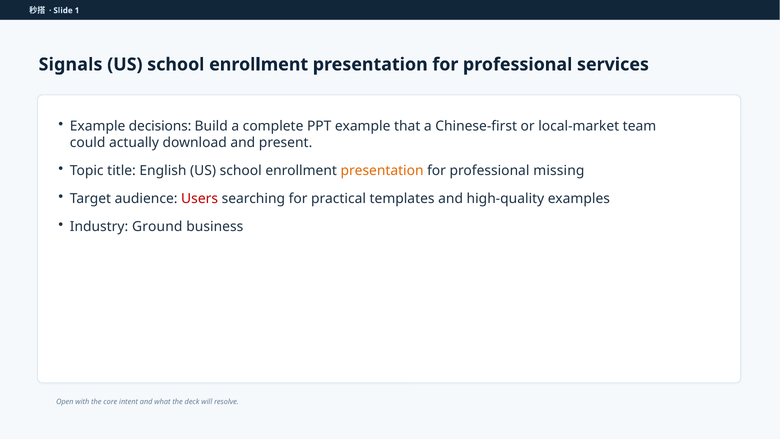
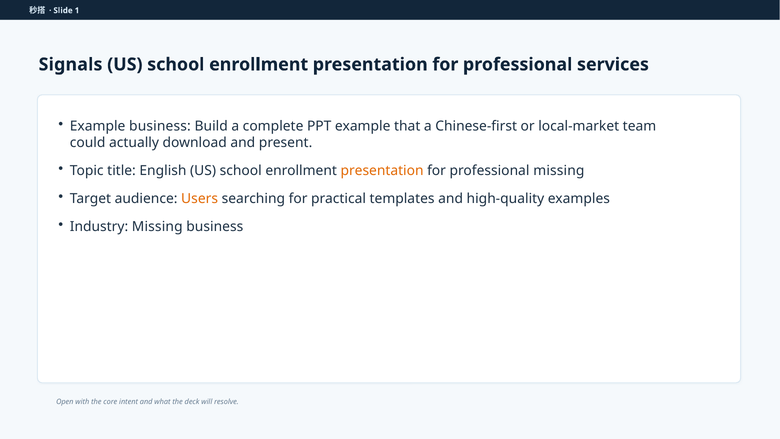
Example decisions: decisions -> business
Users colour: red -> orange
Industry Ground: Ground -> Missing
